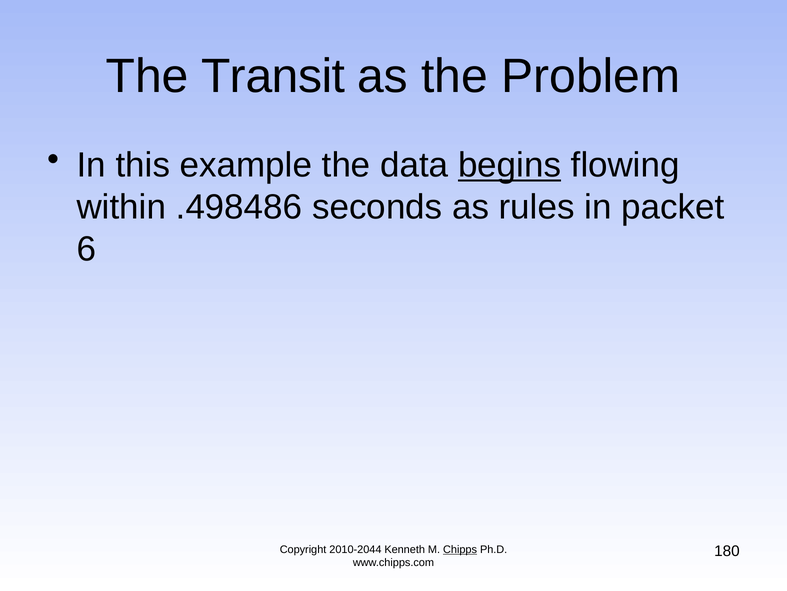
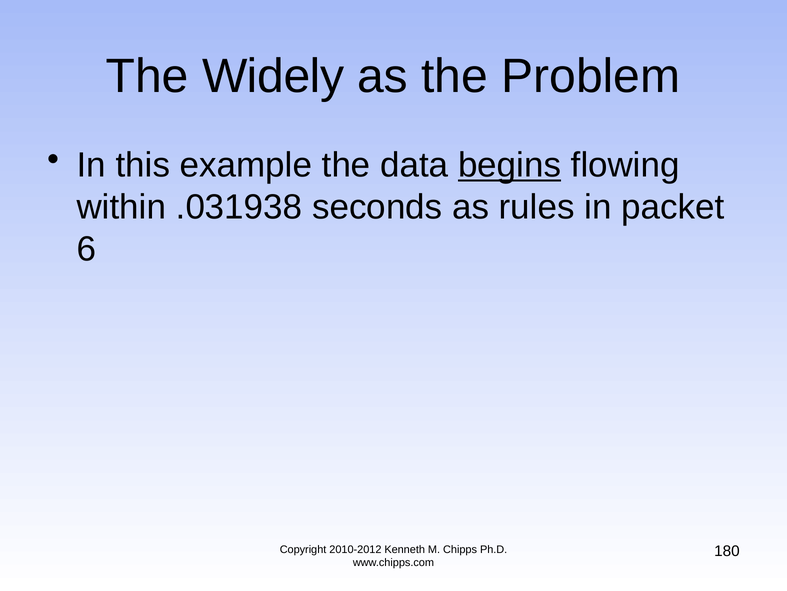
Transit: Transit -> Widely
.498486: .498486 -> .031938
2010-2044: 2010-2044 -> 2010-2012
Chipps underline: present -> none
